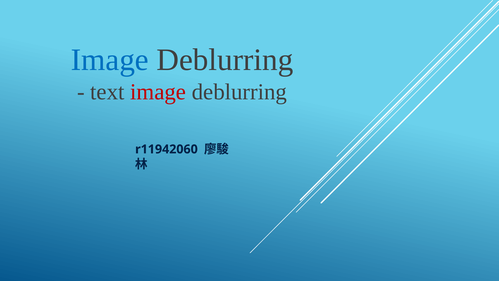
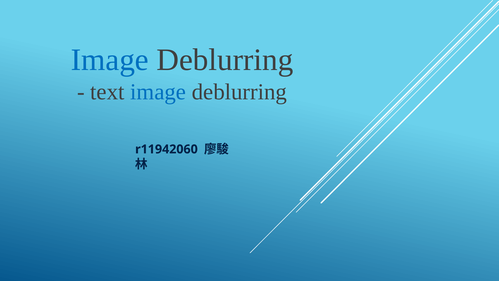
image at (158, 92) colour: red -> blue
